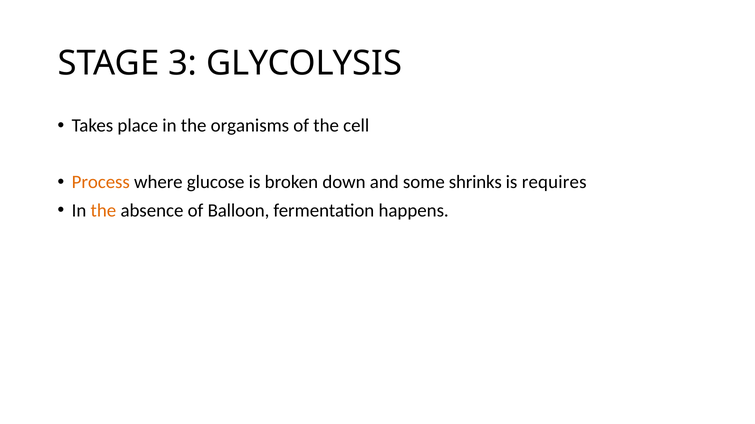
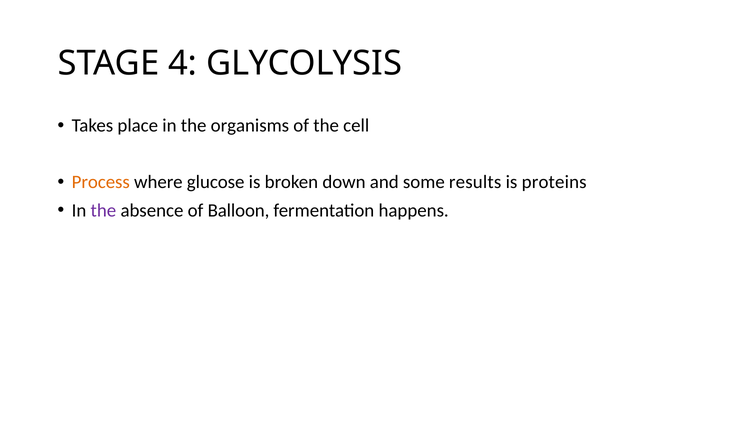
3: 3 -> 4
shrinks: shrinks -> results
requires: requires -> proteins
the at (103, 211) colour: orange -> purple
